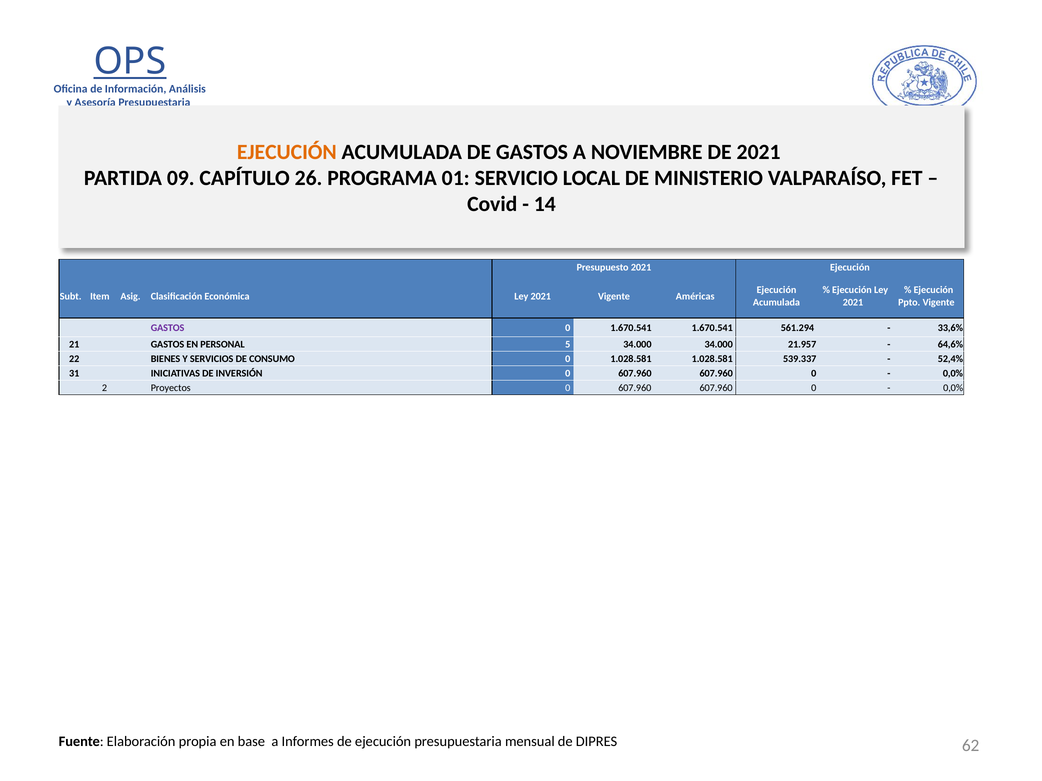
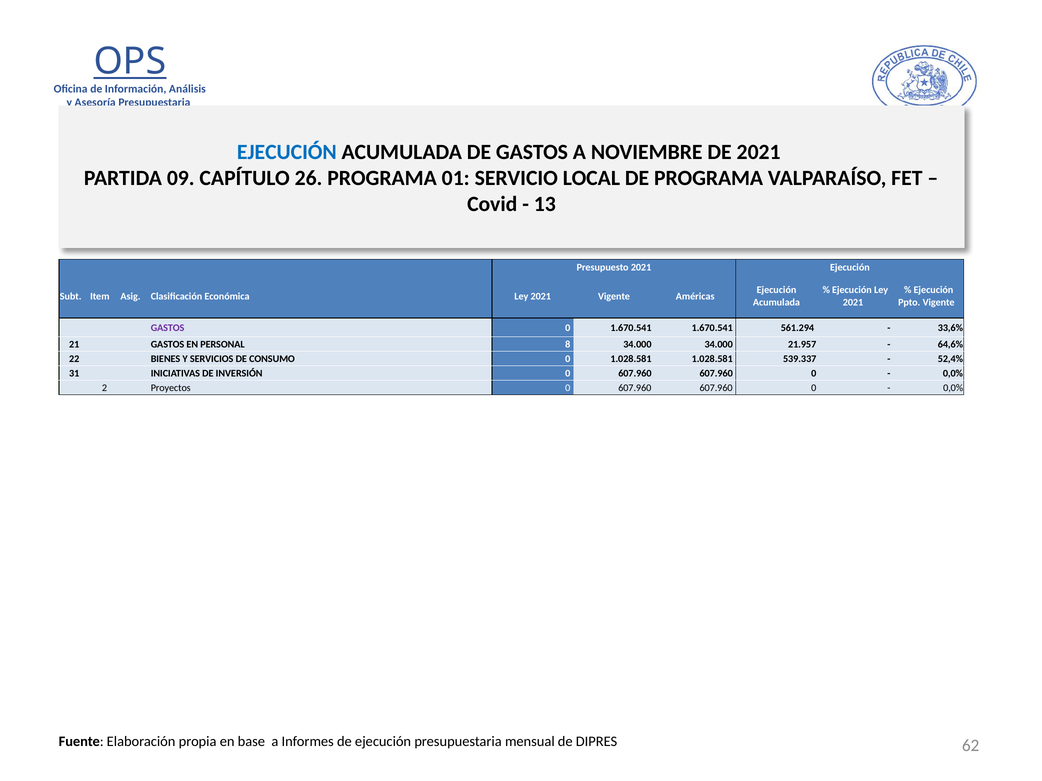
EJECUCIÓN at (287, 152) colour: orange -> blue
DE MINISTERIO: MINISTERIO -> PROGRAMA
14: 14 -> 13
5: 5 -> 8
